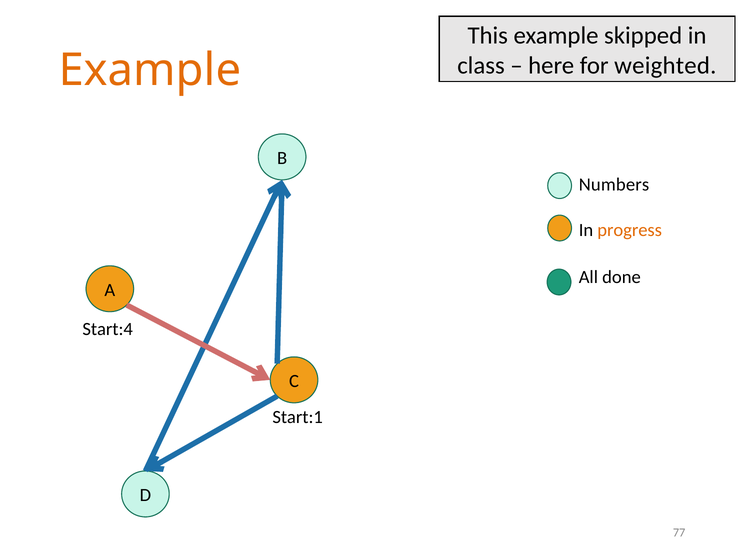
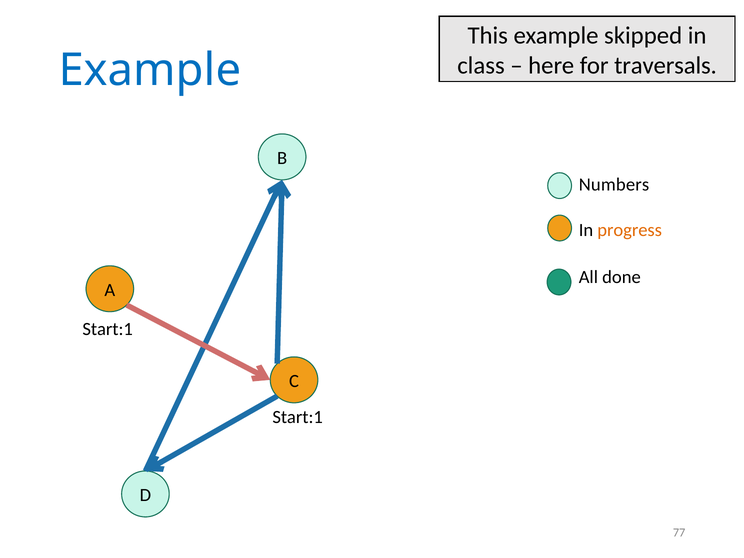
weighted: weighted -> traversals
Example at (150, 70) colour: orange -> blue
Start:4 at (108, 329): Start:4 -> Start:1
